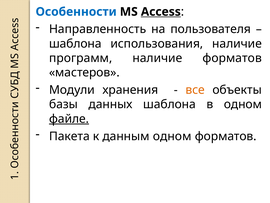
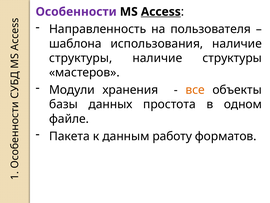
Особенности colour: blue -> purple
программ at (81, 58): программ -> структуры
форматов at (232, 58): форматов -> структуры
данных шаблона: шаблона -> простота
файле underline: present -> none
данным одном: одном -> работу
